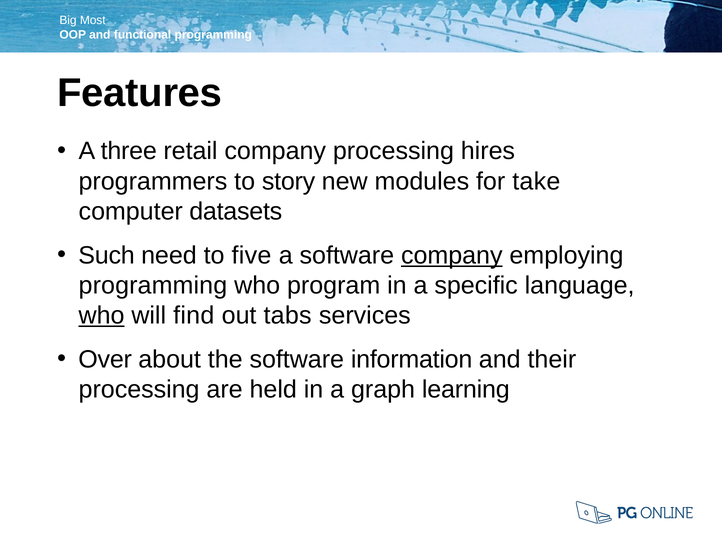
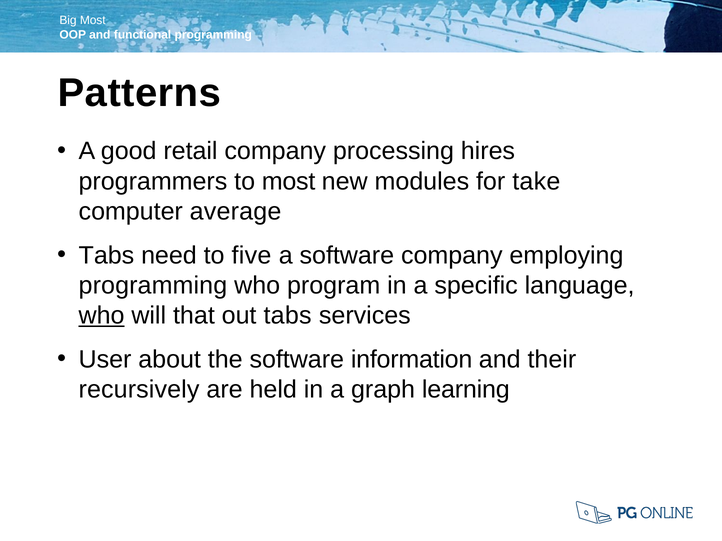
Features: Features -> Patterns
three: three -> good
to story: story -> most
datasets: datasets -> average
Such at (107, 256): Such -> Tabs
company at (452, 256) underline: present -> none
find: find -> that
Over: Over -> User
processing at (139, 390): processing -> recursively
